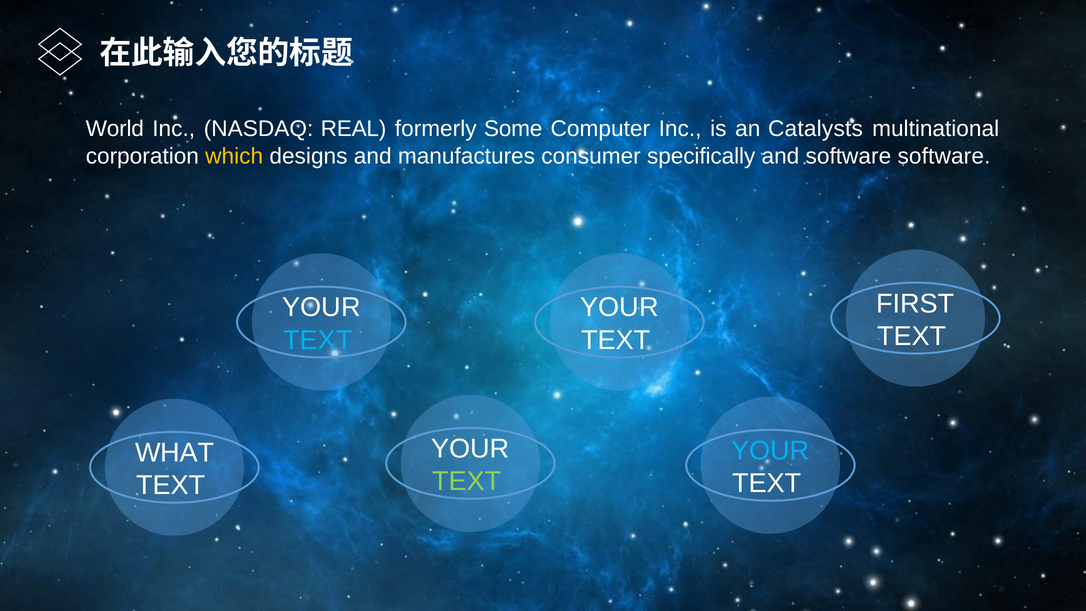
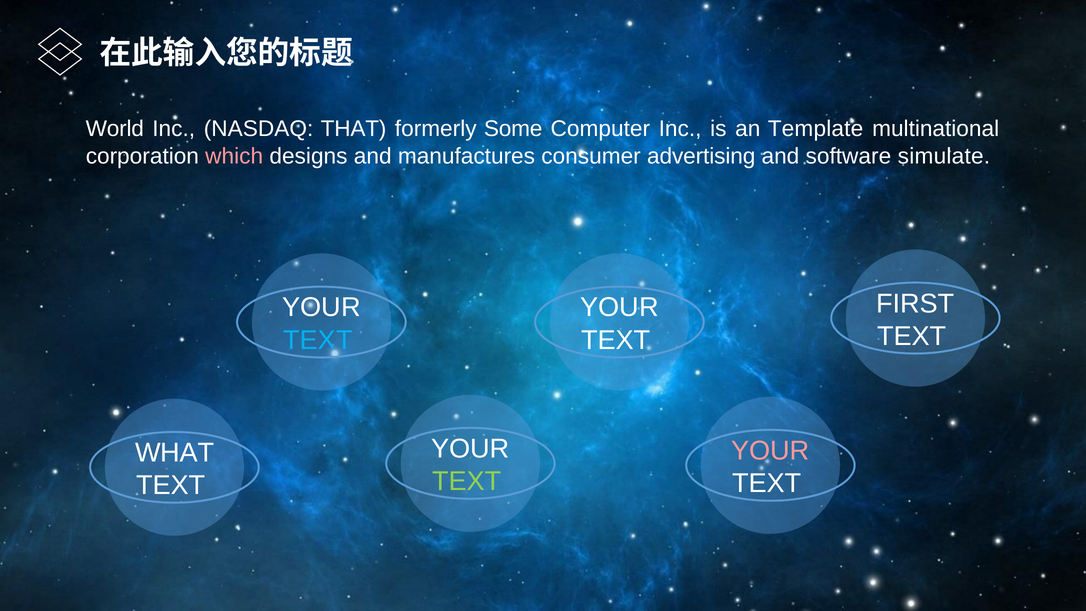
REAL: REAL -> THAT
Catalysts: Catalysts -> Template
which colour: yellow -> pink
specifically: specifically -> advertising
software software: software -> simulate
YOUR at (770, 451) colour: light blue -> pink
